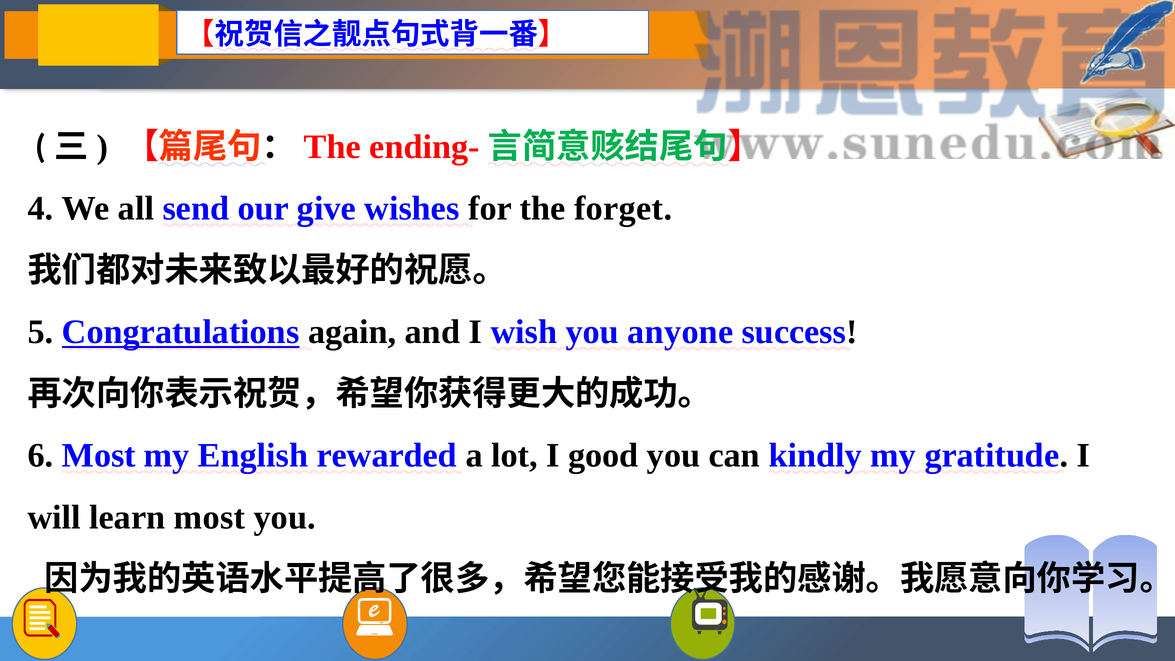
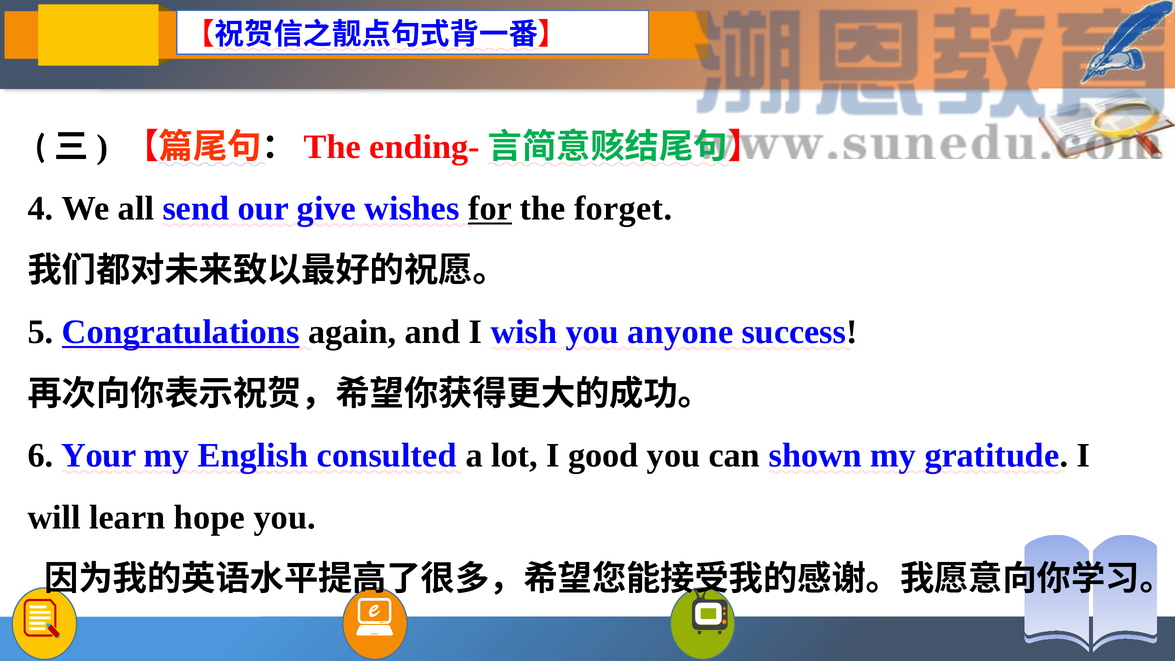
for underline: none -> present
6 Most: Most -> Your
rewarded: rewarded -> consulted
kindly: kindly -> shown
learn most: most -> hope
